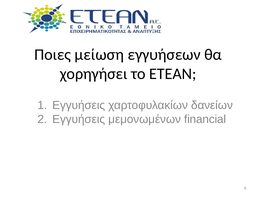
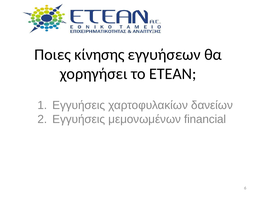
μείωση: μείωση -> κίνησης
